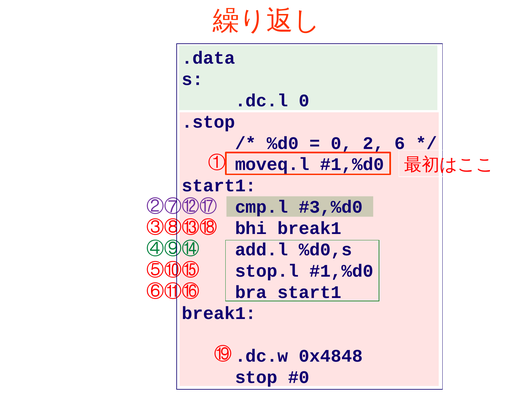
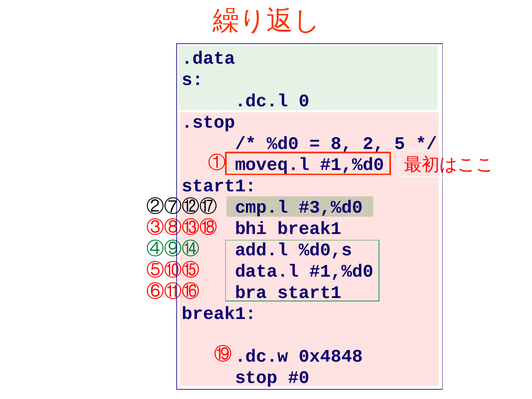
0 at (341, 143): 0 -> 8
6: 6 -> 5
②⑦⑫⑰ colour: purple -> black
stop.l: stop.l -> data.l
